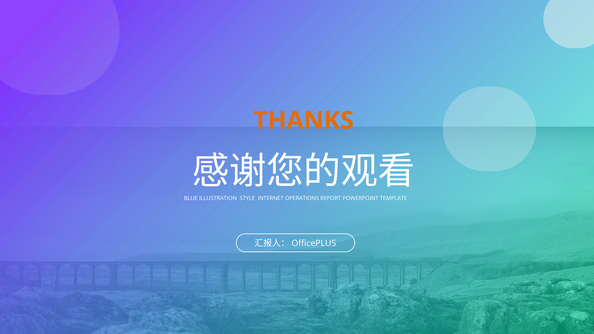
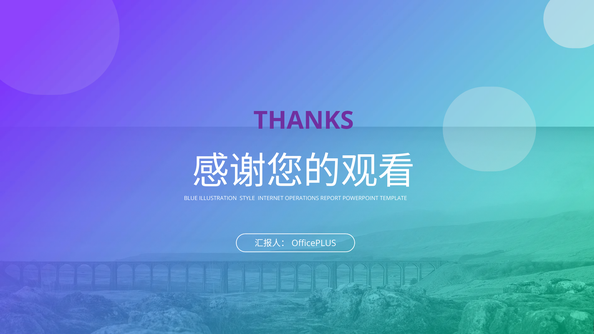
THANKS colour: orange -> purple
